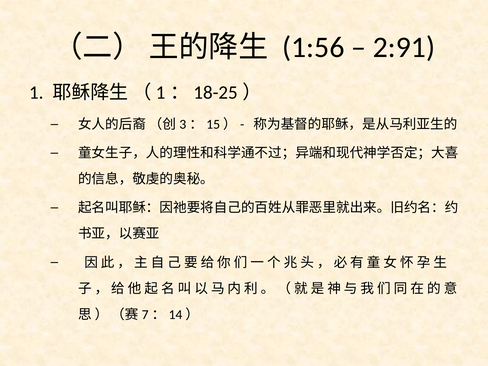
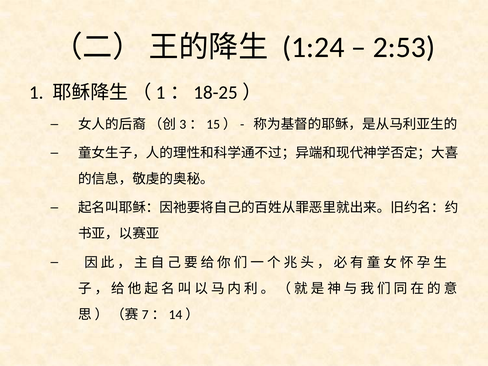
1:56: 1:56 -> 1:24
2:91: 2:91 -> 2:53
